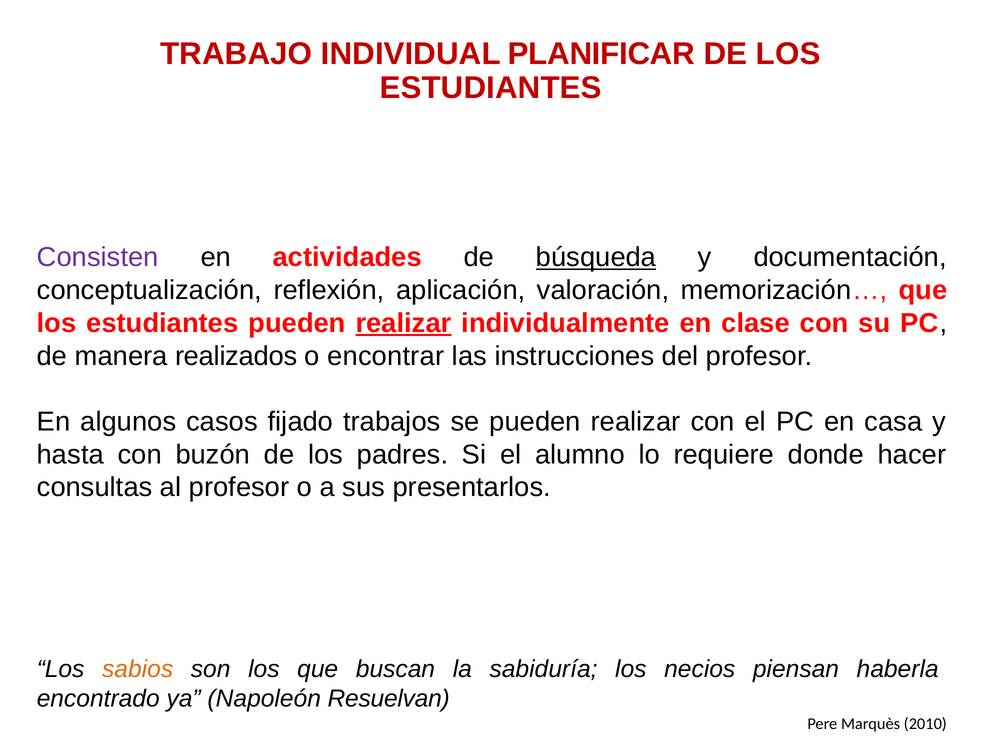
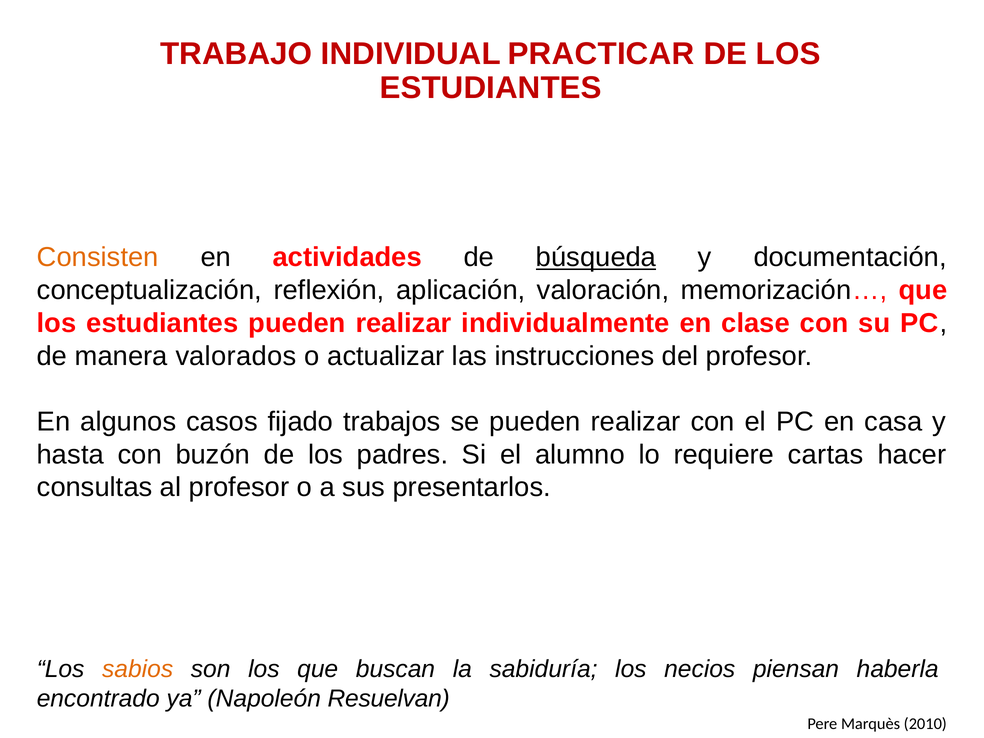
PLANIFICAR: PLANIFICAR -> PRACTICAR
Consisten colour: purple -> orange
realizar at (404, 323) underline: present -> none
realizados: realizados -> valorados
encontrar: encontrar -> actualizar
donde: donde -> cartas
